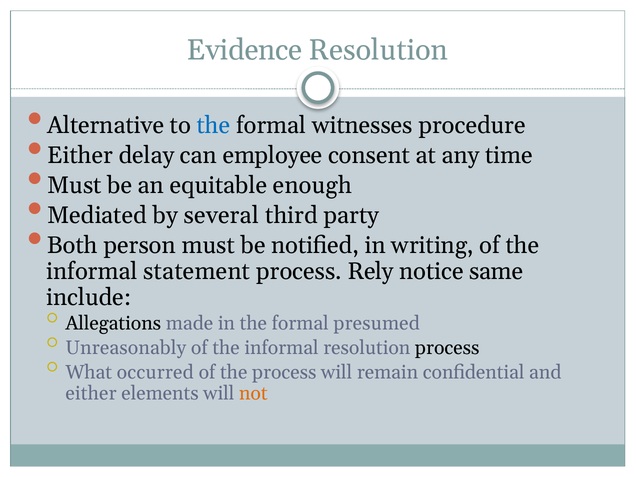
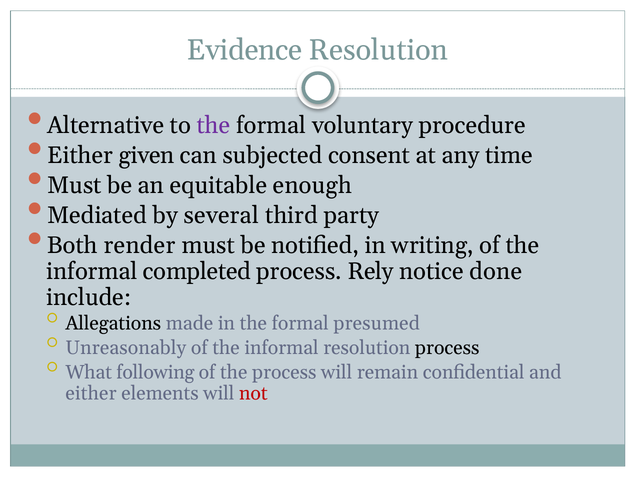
the at (213, 125) colour: blue -> purple
witnesses: witnesses -> voluntary
delay: delay -> given
employee: employee -> subjected
person: person -> render
statement: statement -> completed
same: same -> done
occurred: occurred -> following
not colour: orange -> red
